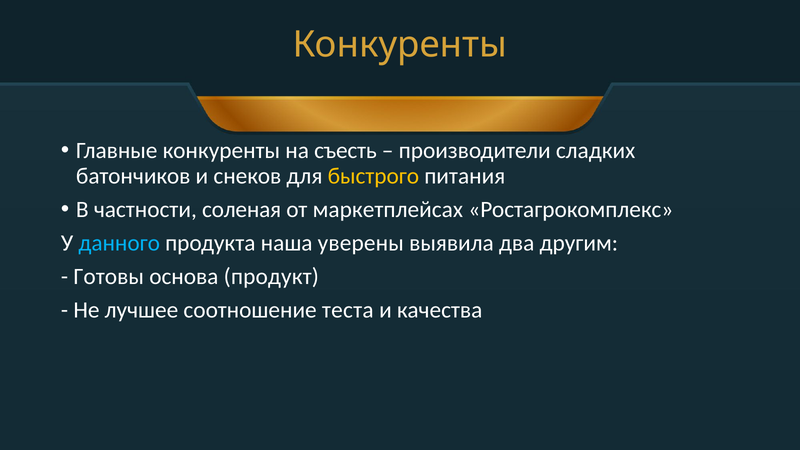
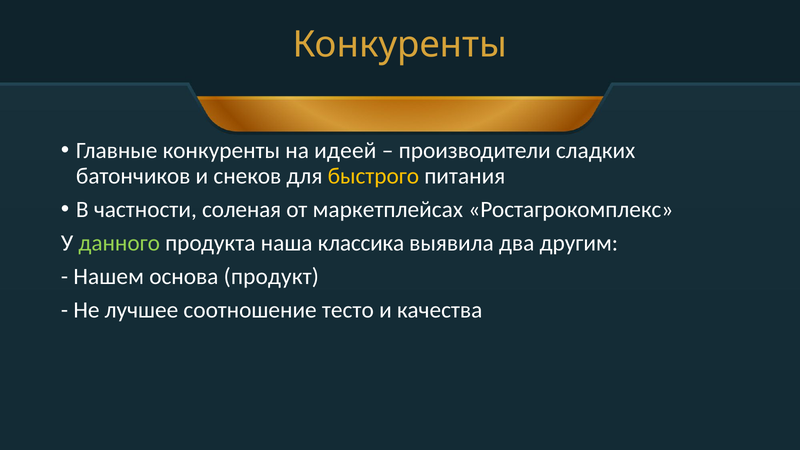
съесть: съесть -> идеей
данного colour: light blue -> light green
уверены: уверены -> классика
Готовы: Готовы -> Нашем
теста: теста -> тесто
